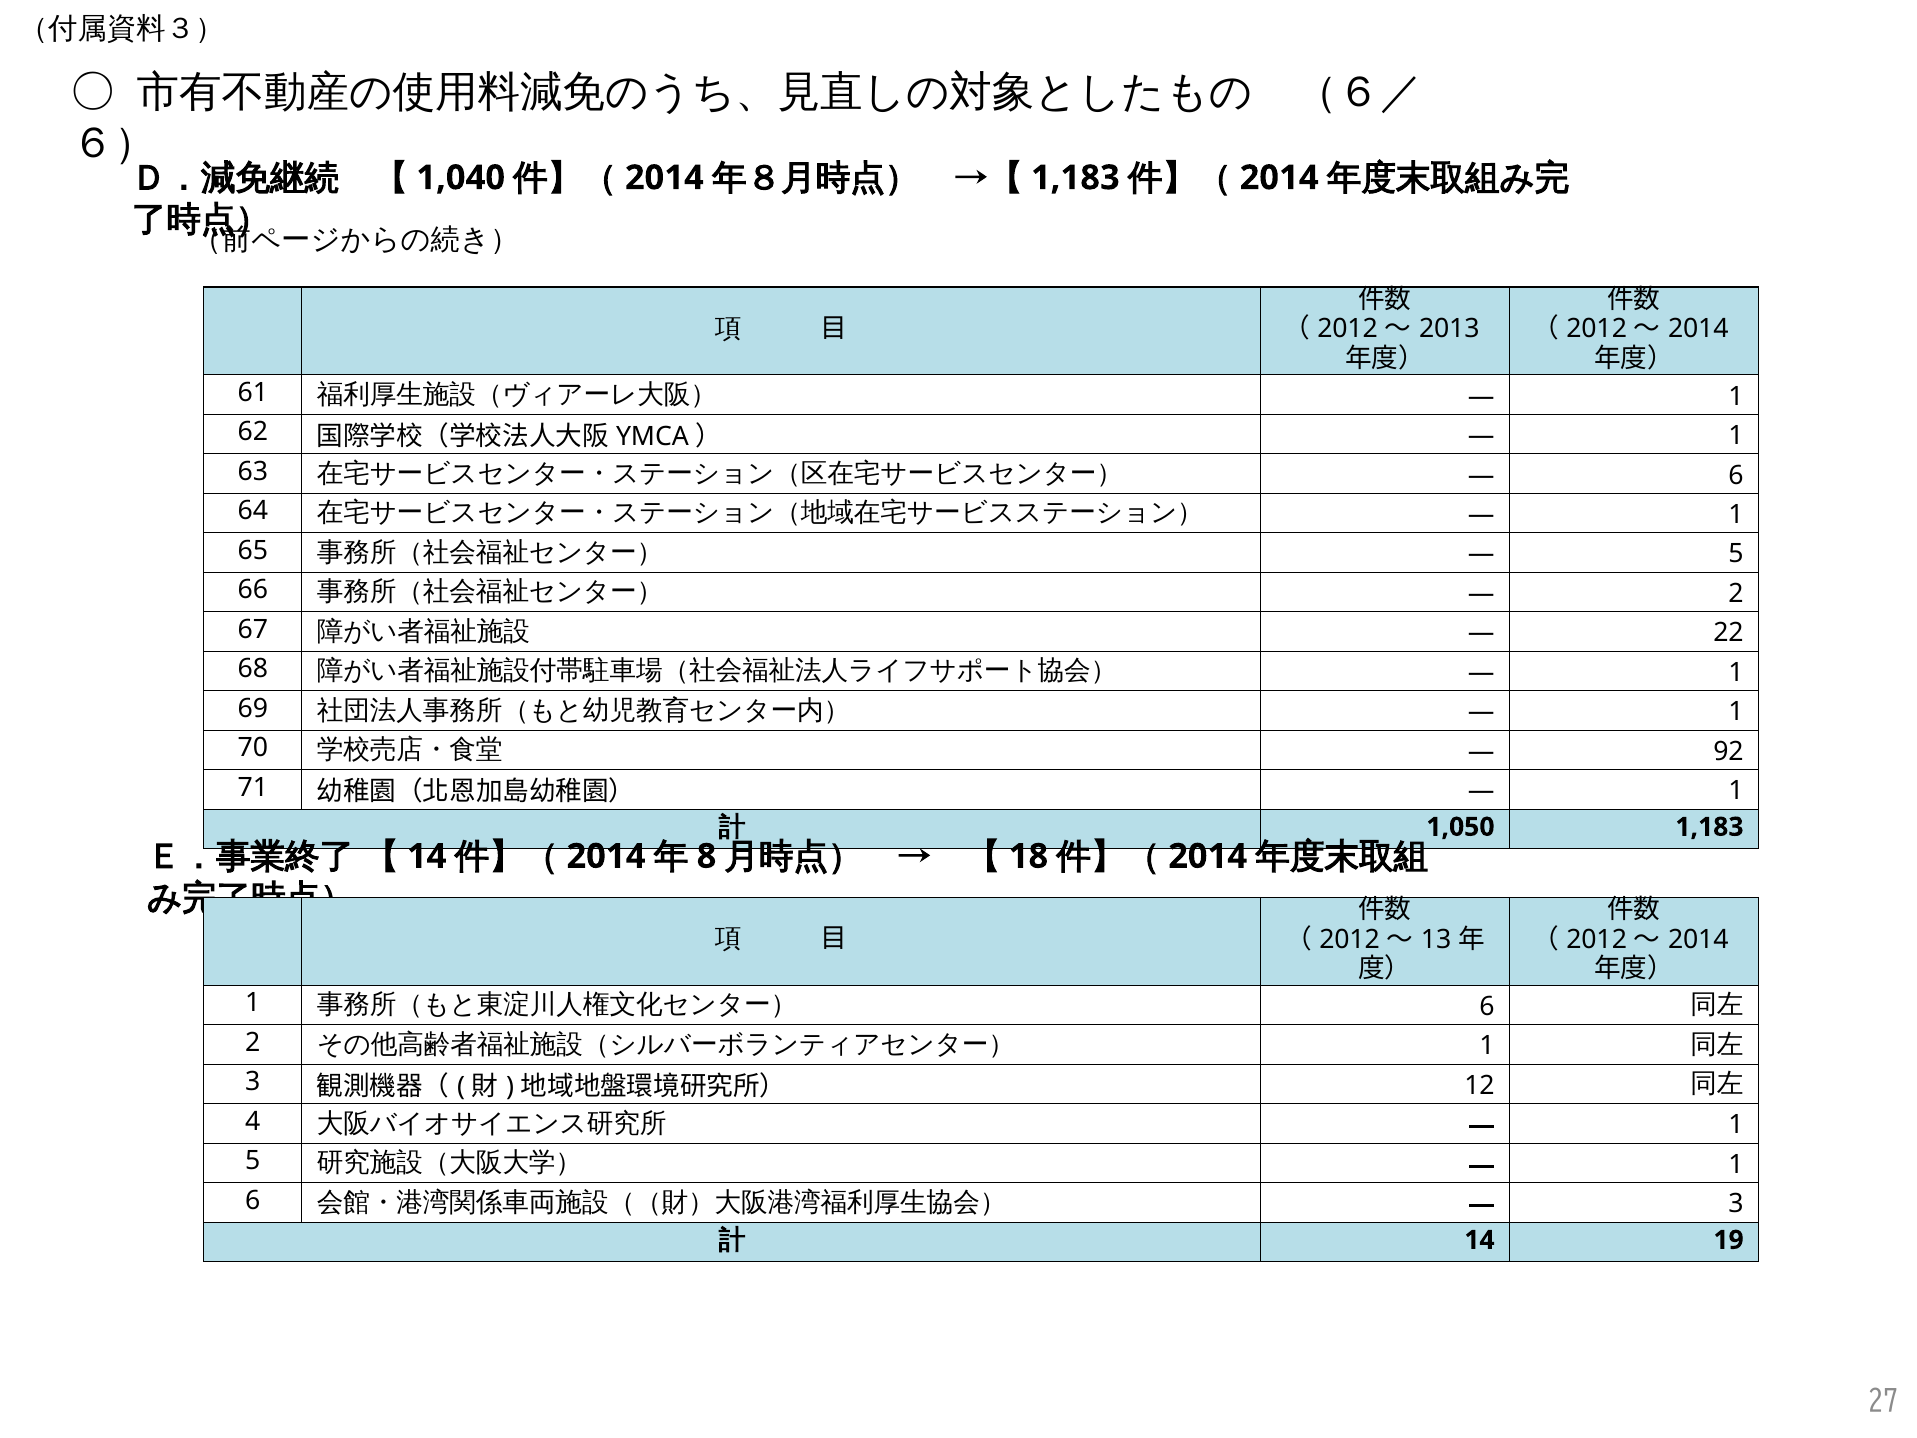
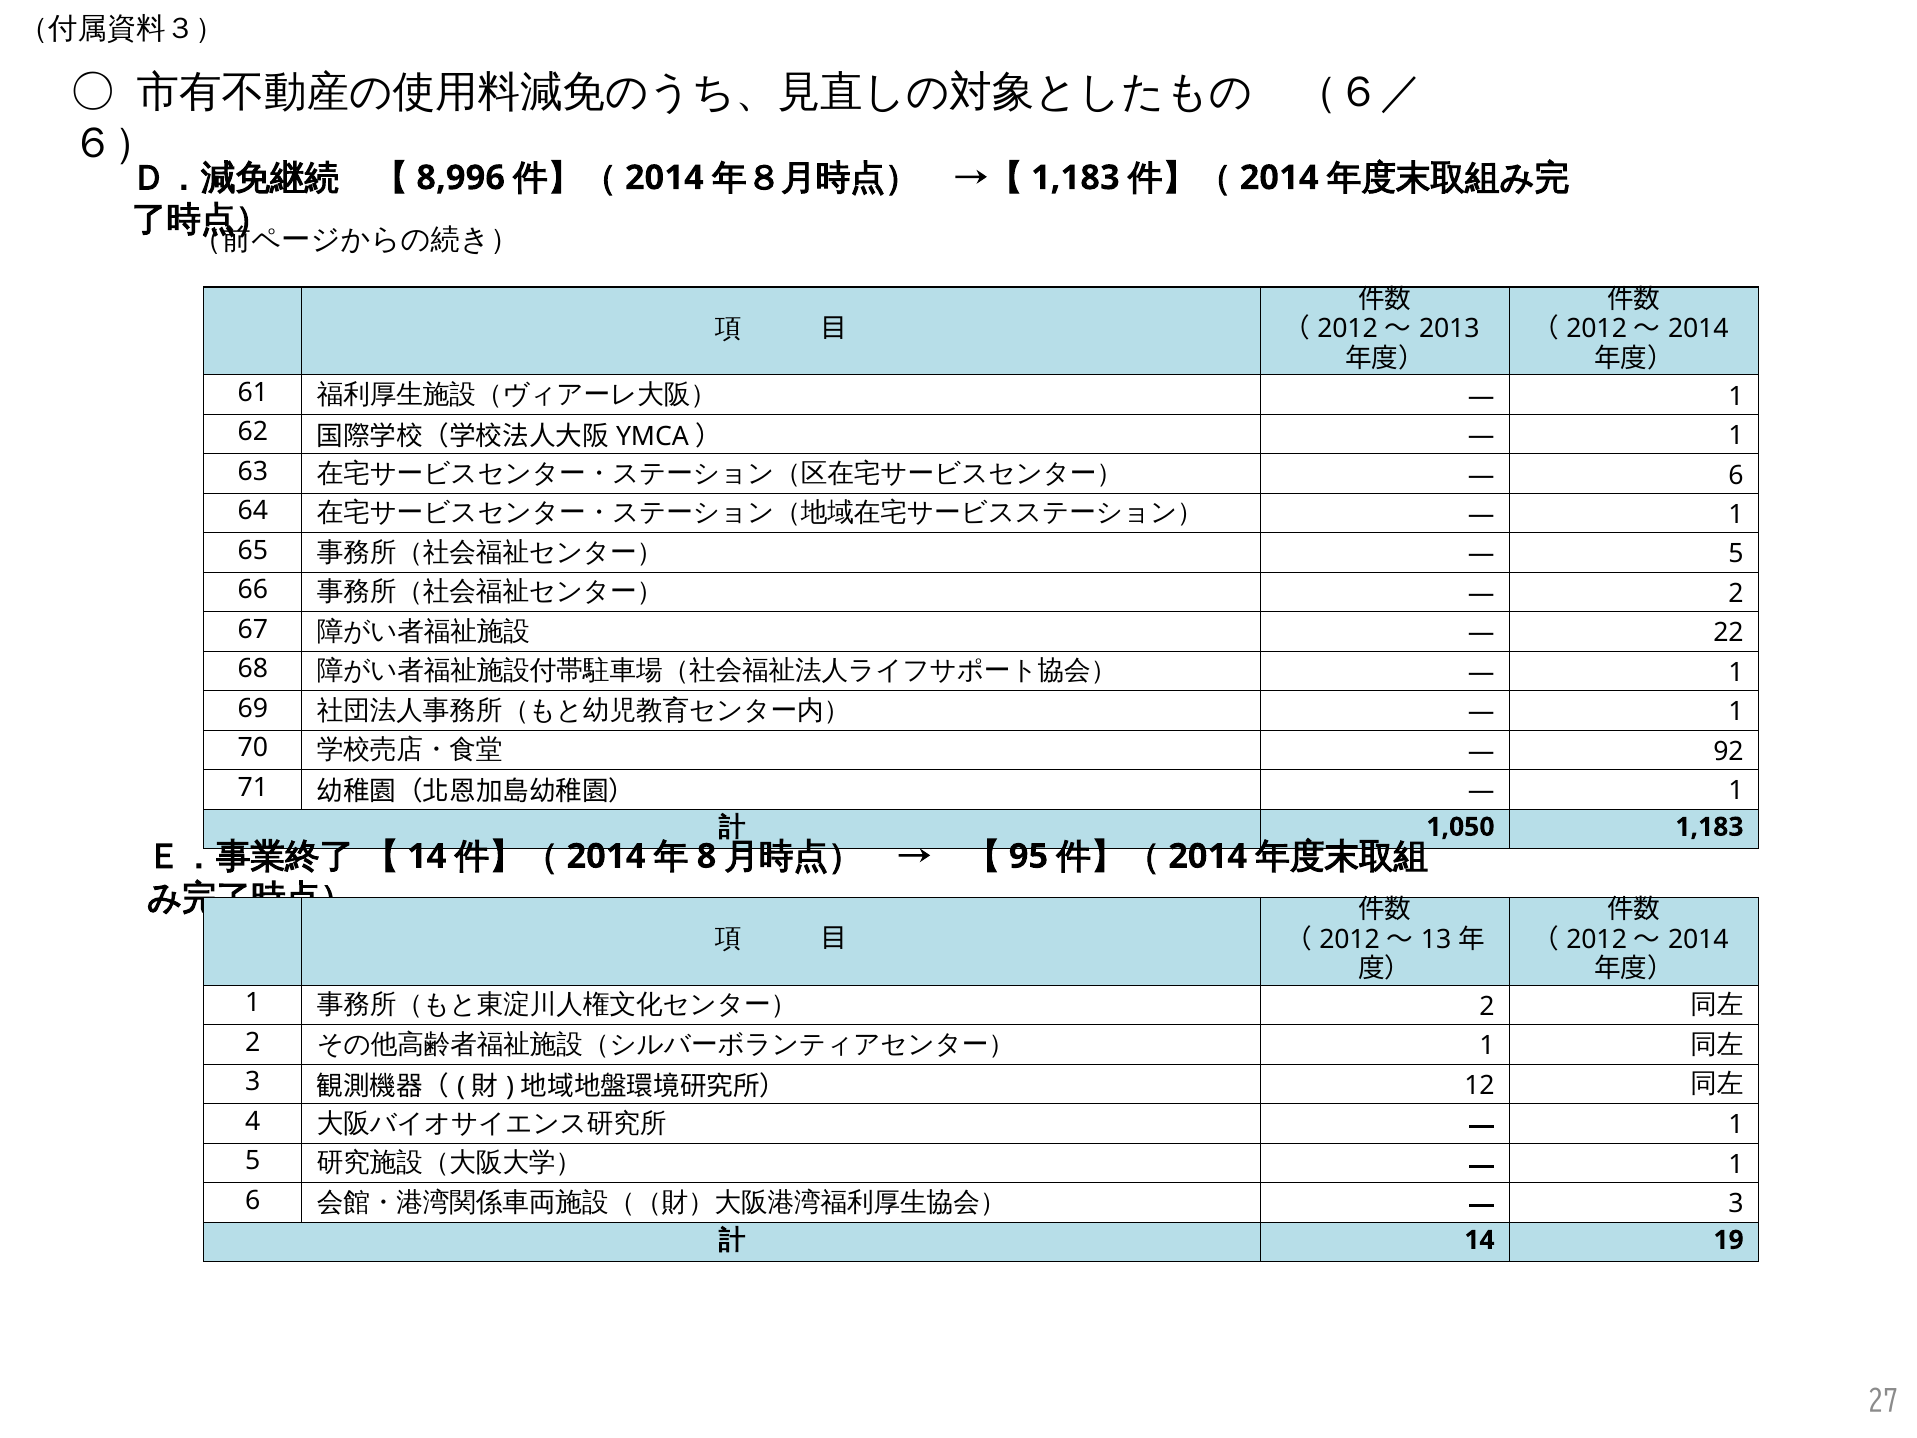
1,040: 1,040 -> 8,996
18: 18 -> 95
6 at (1487, 1007): 6 -> 2
